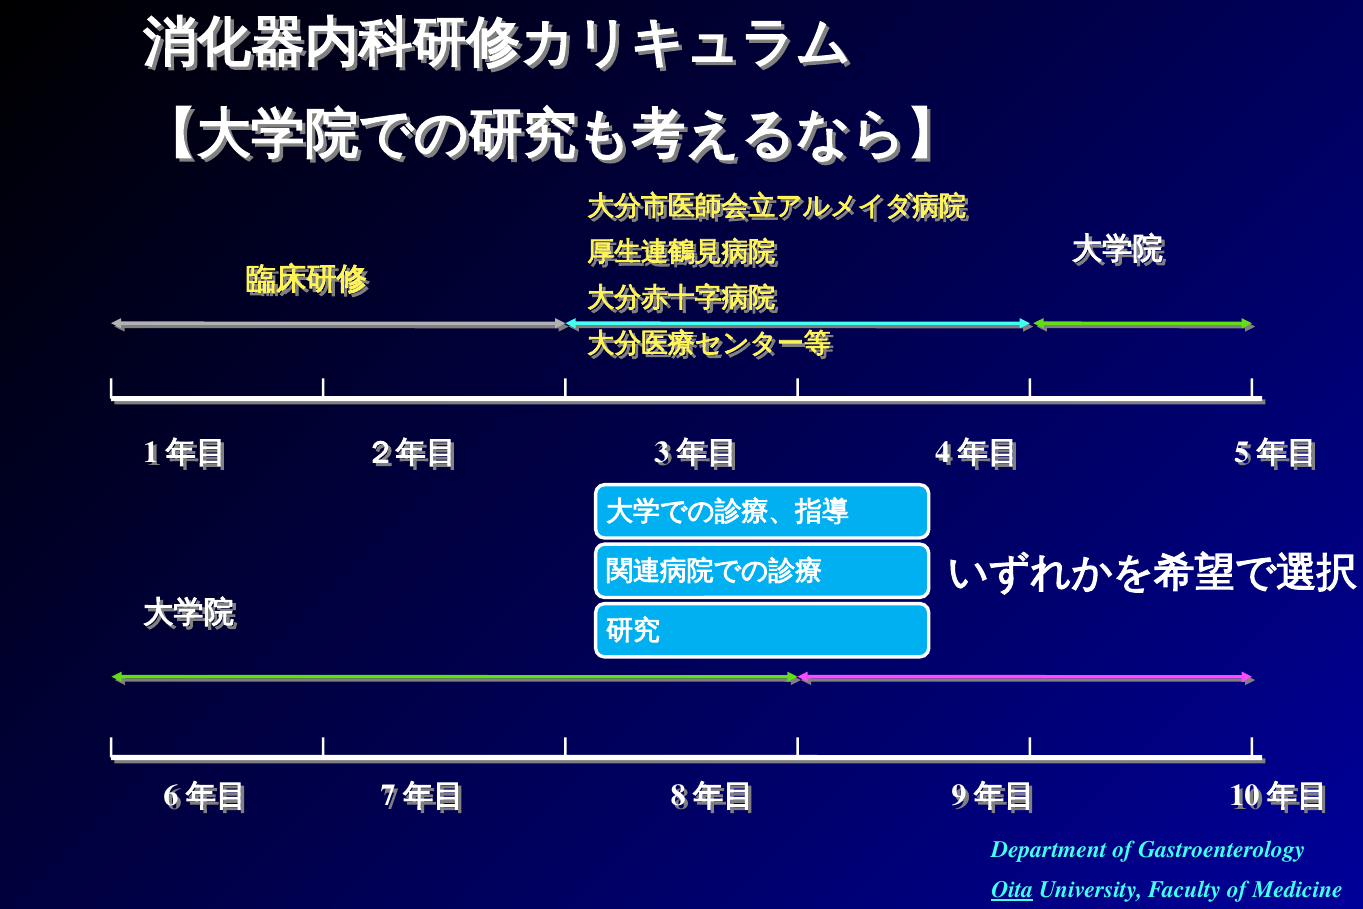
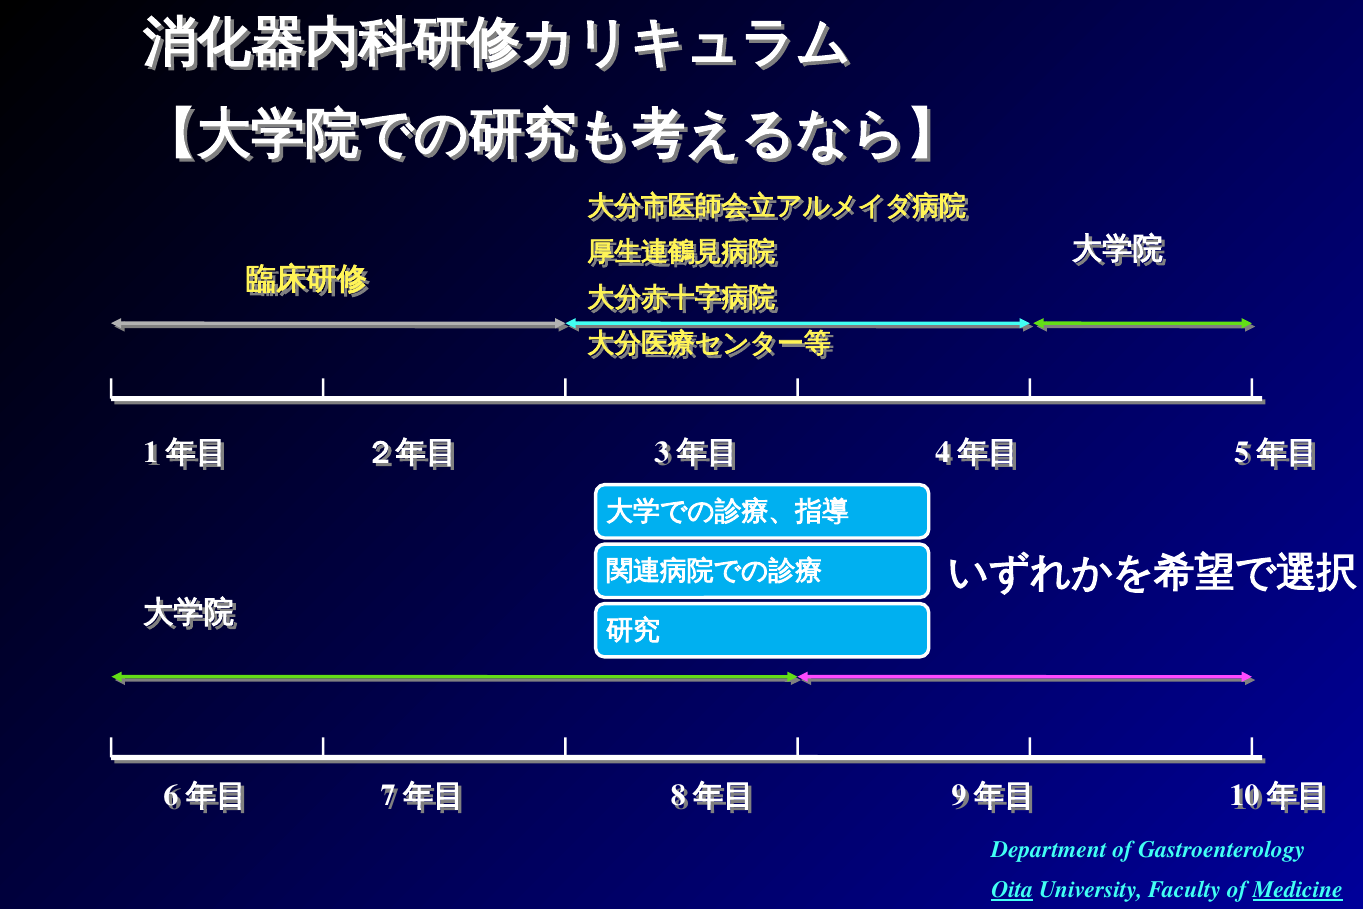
Medicine underline: none -> present
